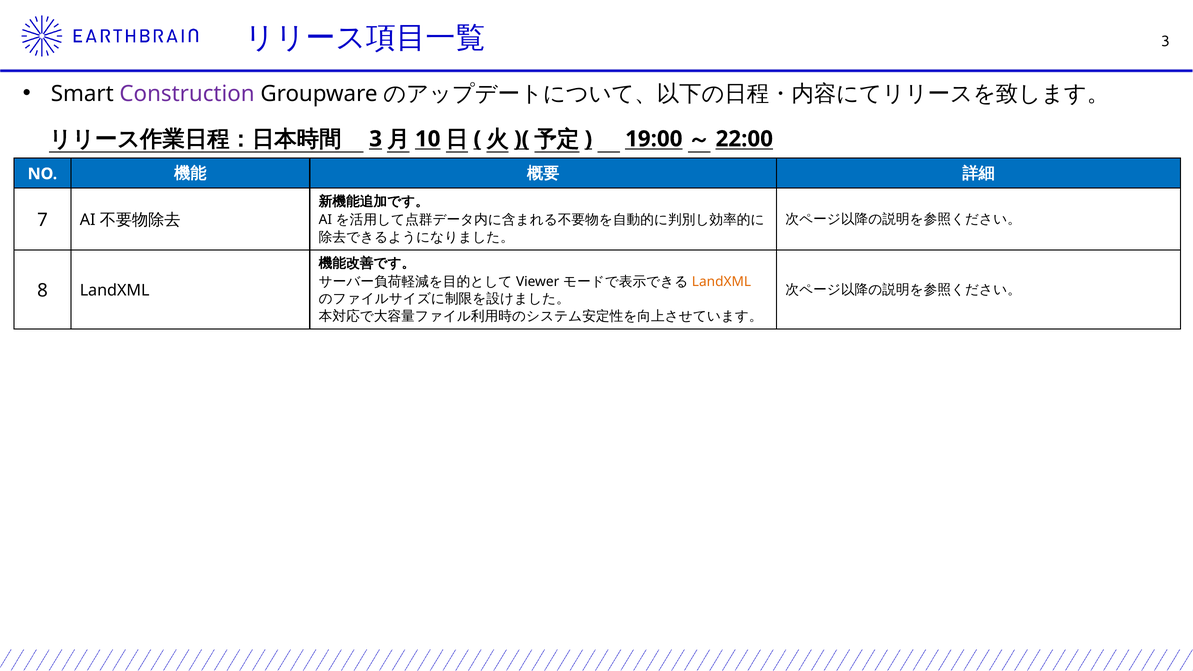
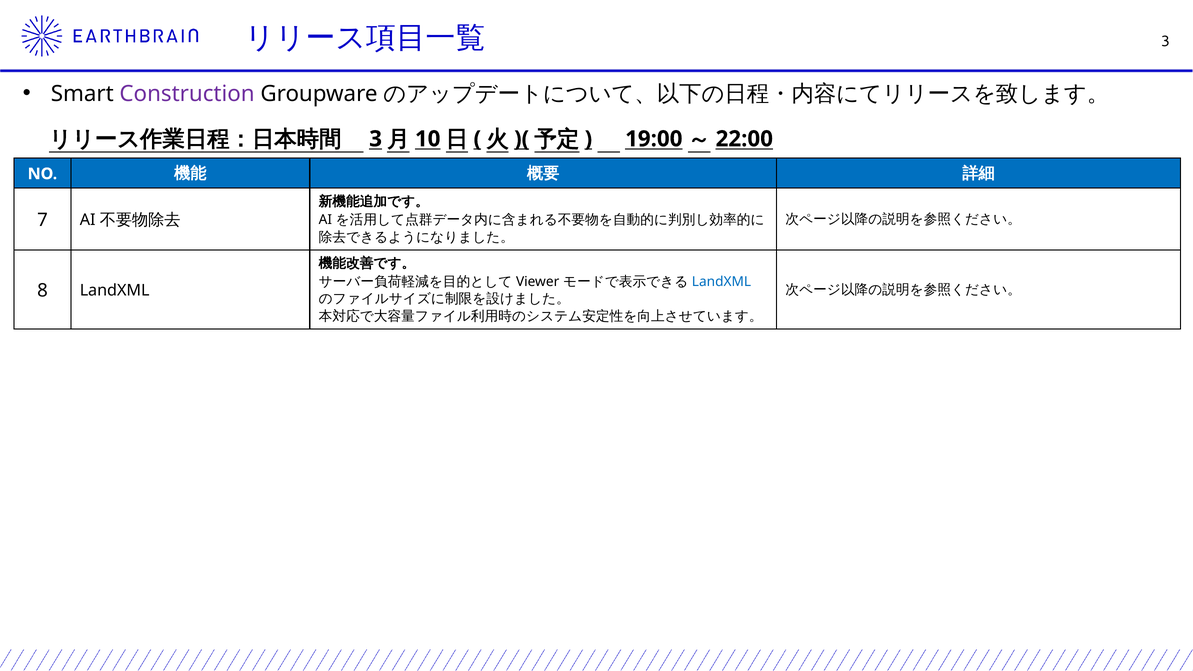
LandXML at (721, 282) colour: orange -> blue
